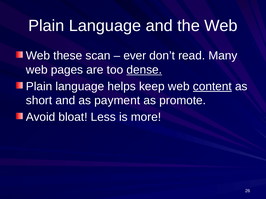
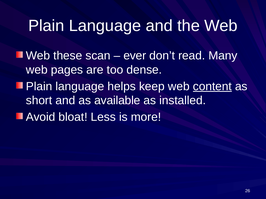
dense underline: present -> none
payment: payment -> available
promote: promote -> installed
